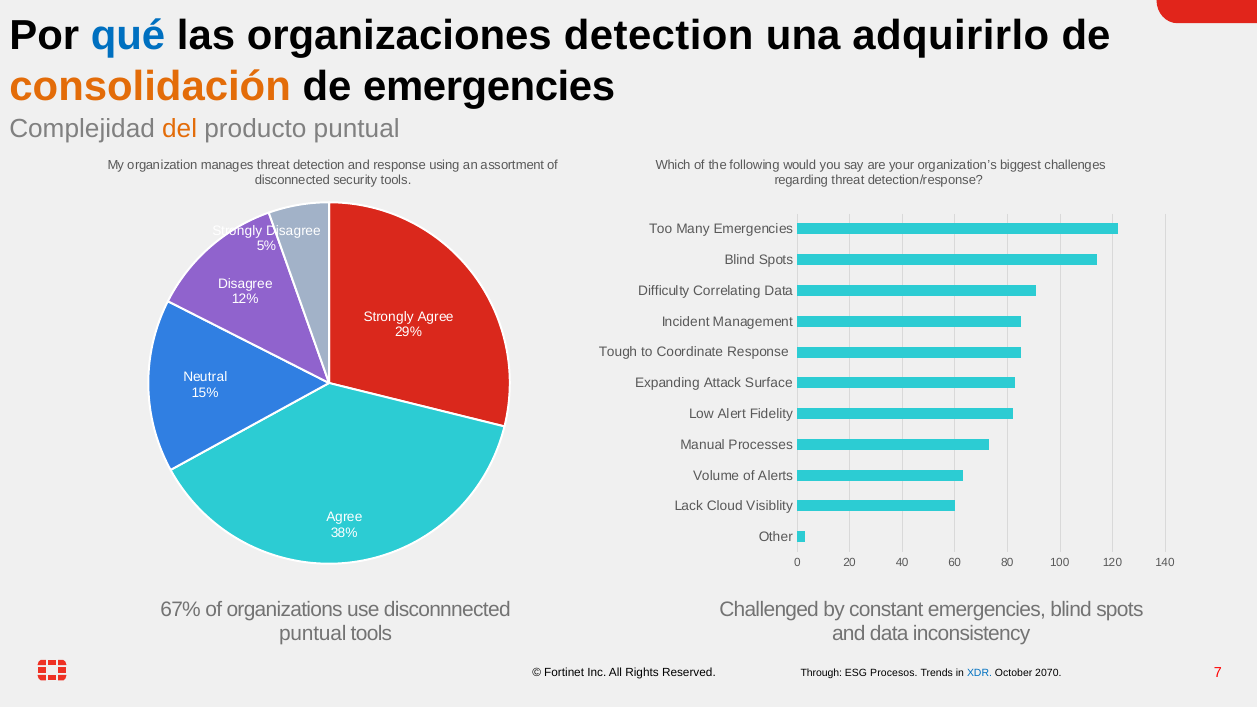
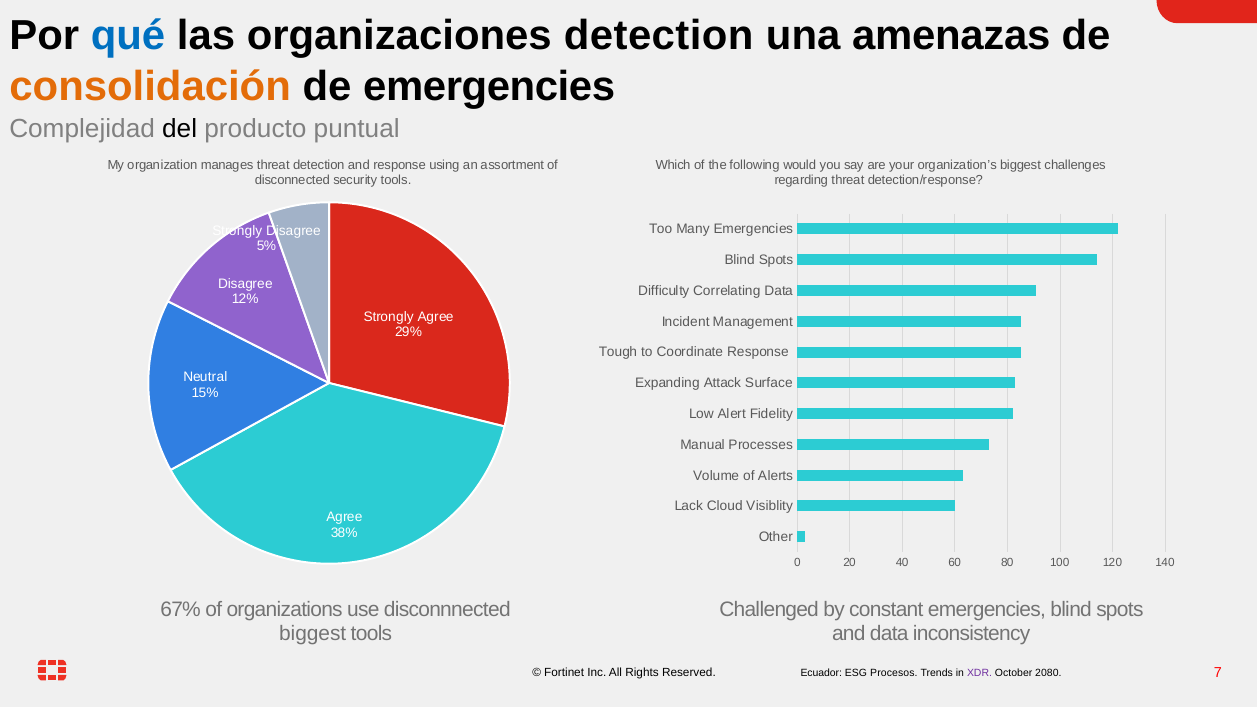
adquirirlo: adquirirlo -> amenazas
del colour: orange -> black
puntual at (313, 634): puntual -> biggest
Through: Through -> Ecuador
XDR colour: blue -> purple
2070: 2070 -> 2080
